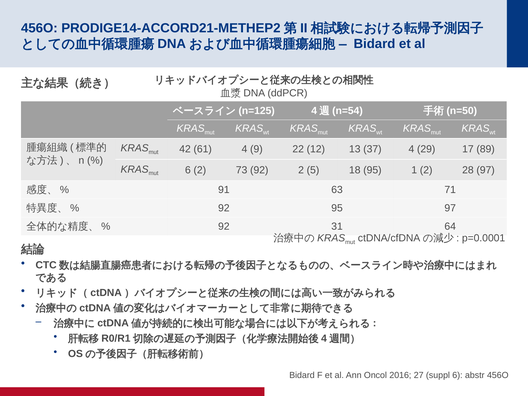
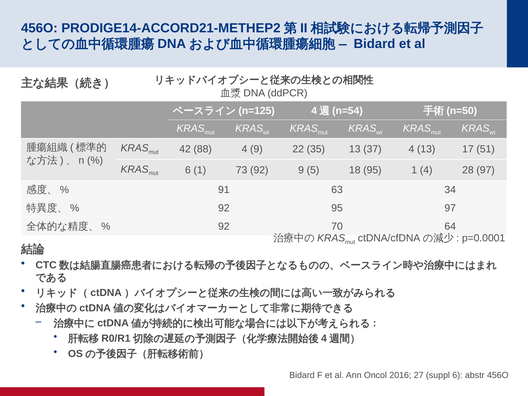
61: 61 -> 88
12: 12 -> 35
4 29: 29 -> 13
89: 89 -> 51
6 2: 2 -> 1
92 2: 2 -> 9
1 2: 2 -> 4
71: 71 -> 34
31: 31 -> 70
